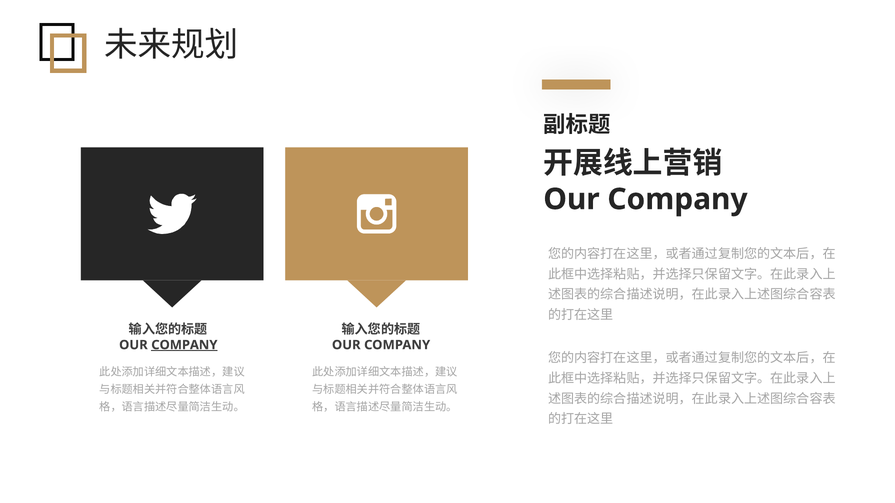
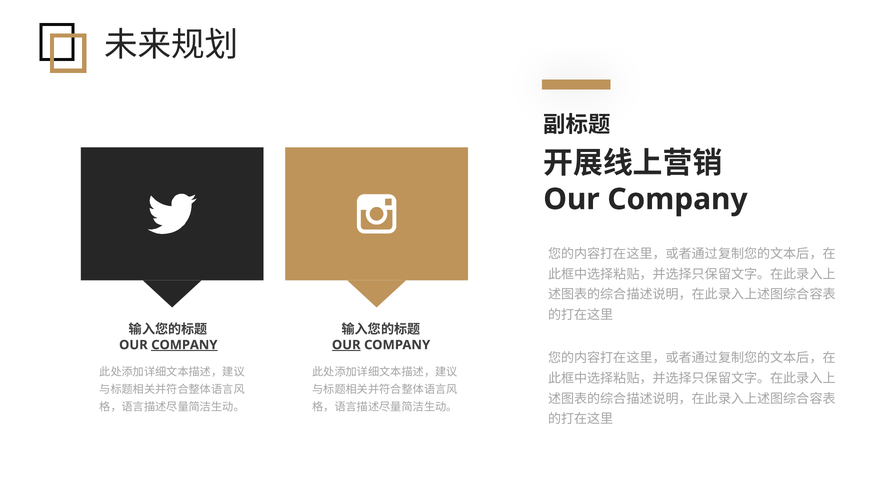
OUR at (346, 345) underline: none -> present
